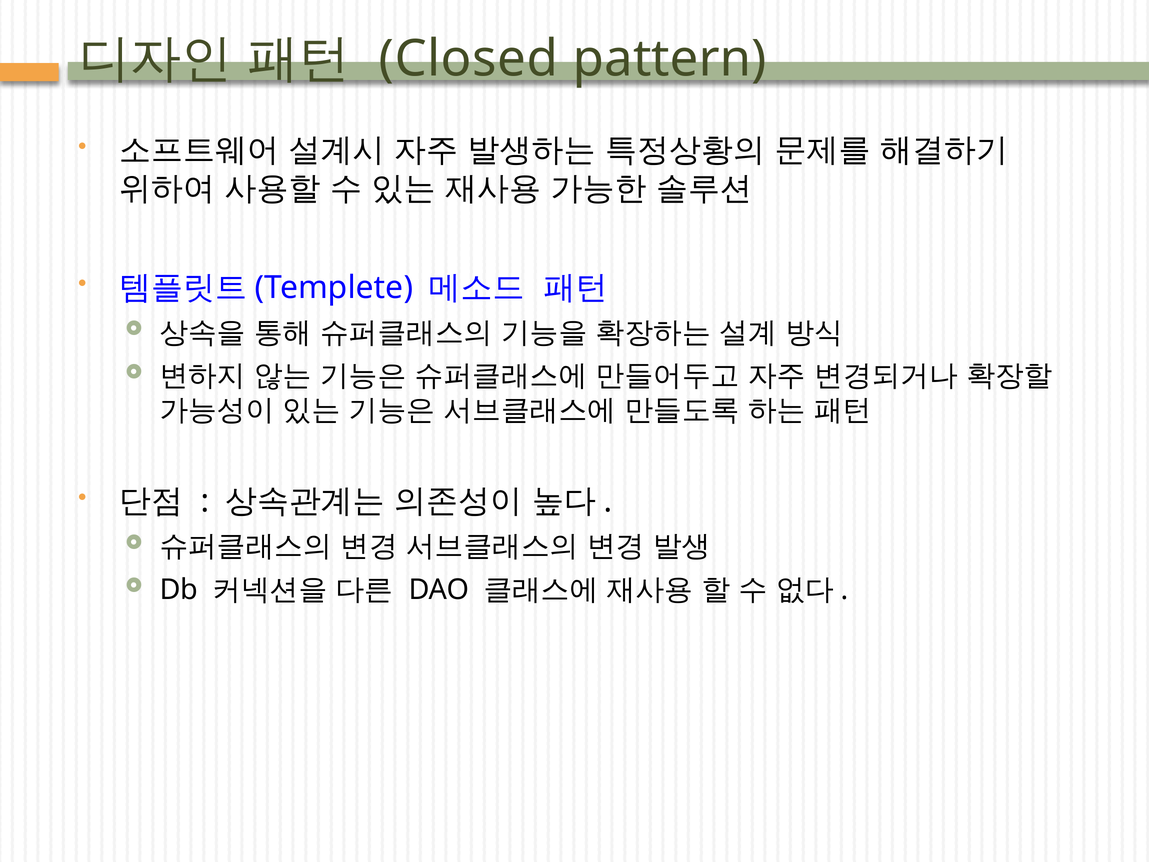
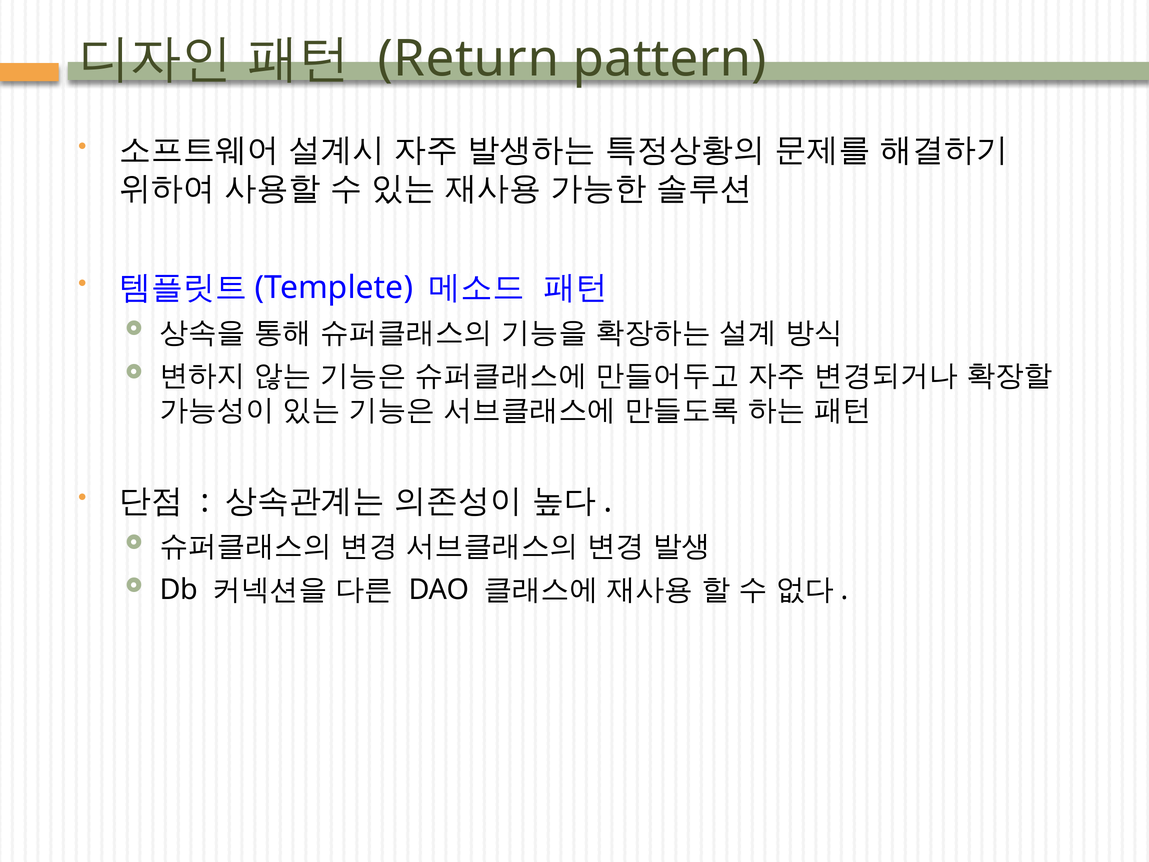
Closed: Closed -> Return
